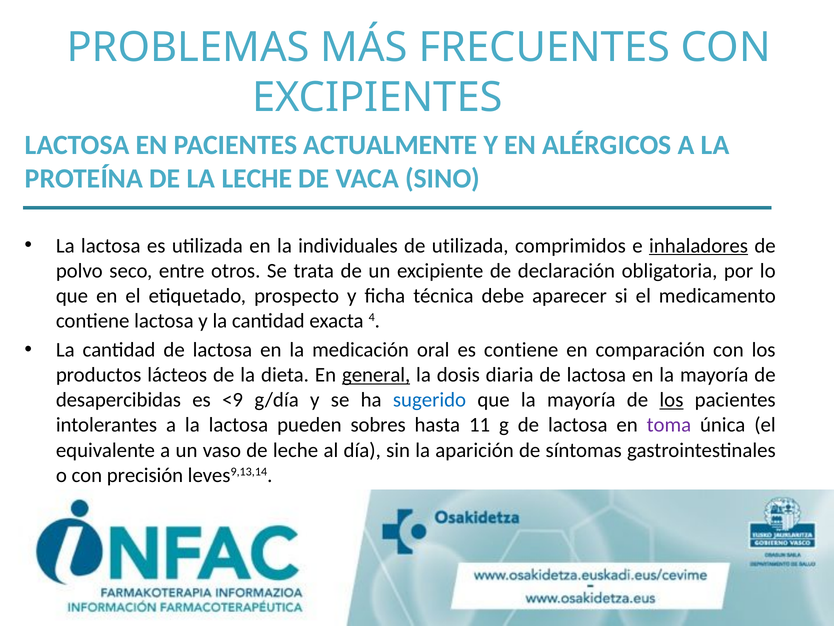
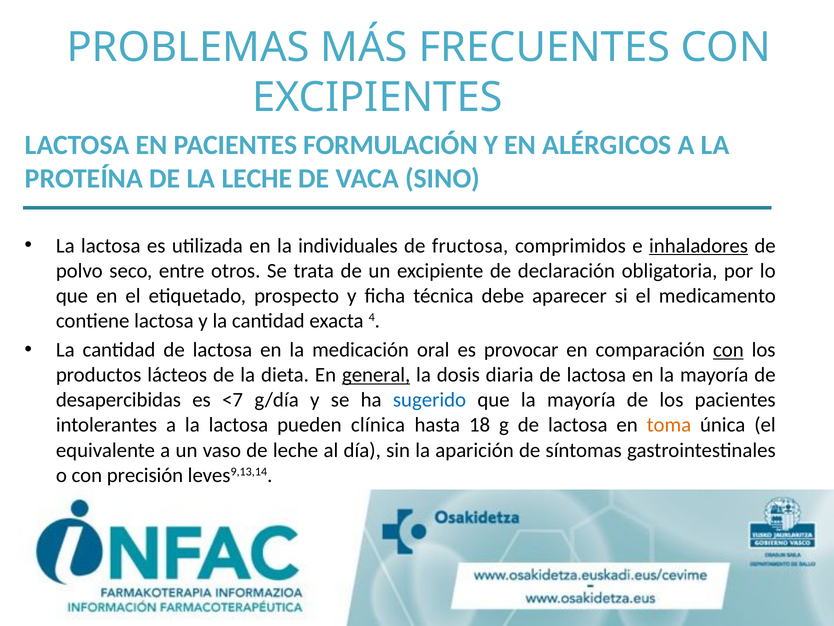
ACTUALMENTE: ACTUALMENTE -> FORMULACIÓN
de utilizada: utilizada -> fructosa
es contiene: contiene -> provocar
con at (728, 350) underline: none -> present
<9: <9 -> <7
los at (671, 400) underline: present -> none
sobres: sobres -> clínica
11: 11 -> 18
toma colour: purple -> orange
